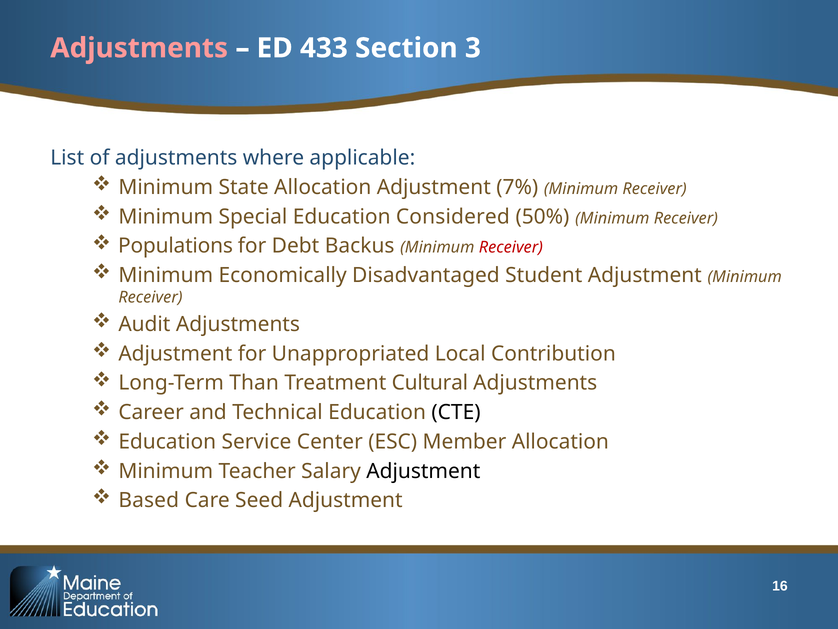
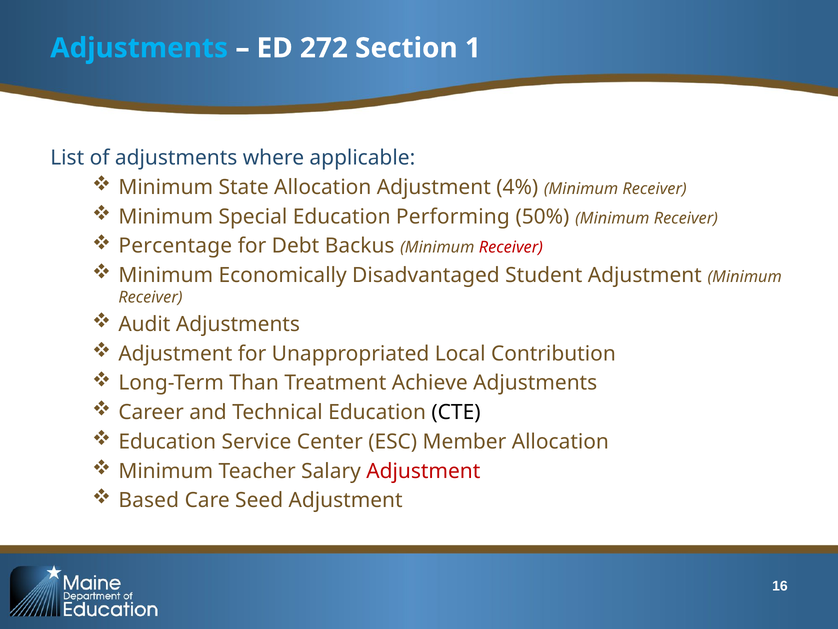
Adjustments at (139, 48) colour: pink -> light blue
433: 433 -> 272
3: 3 -> 1
7%: 7% -> 4%
Considered: Considered -> Performing
Populations: Populations -> Percentage
Cultural: Cultural -> Achieve
Adjustment at (423, 471) colour: black -> red
